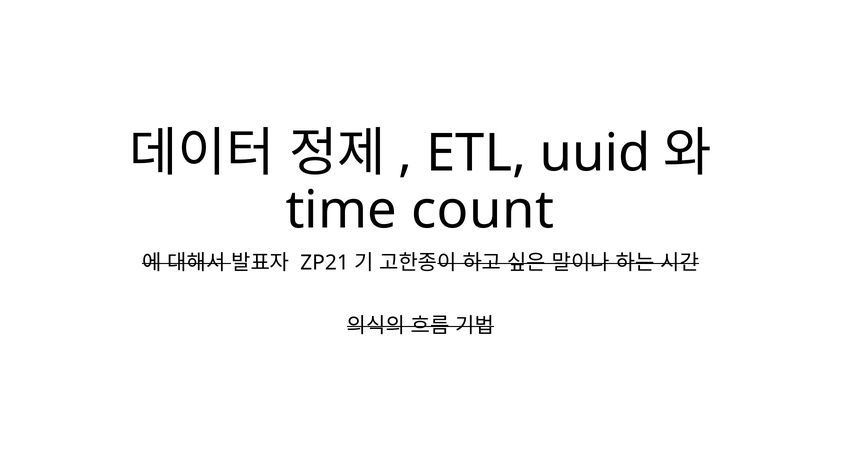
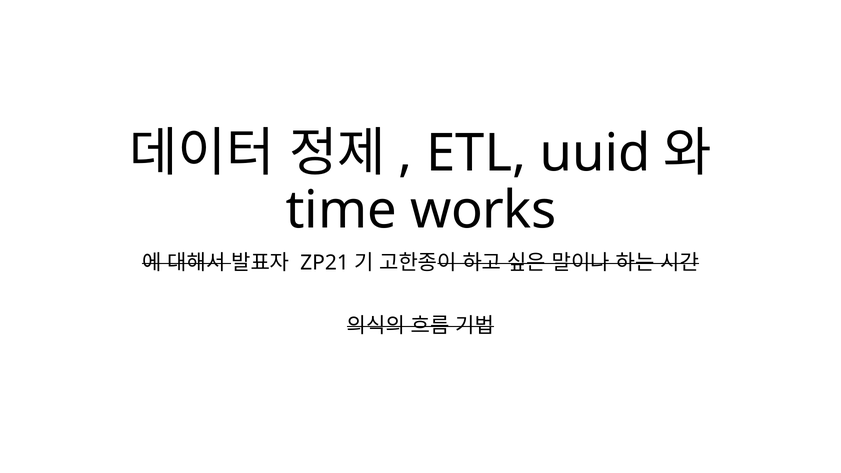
count: count -> works
